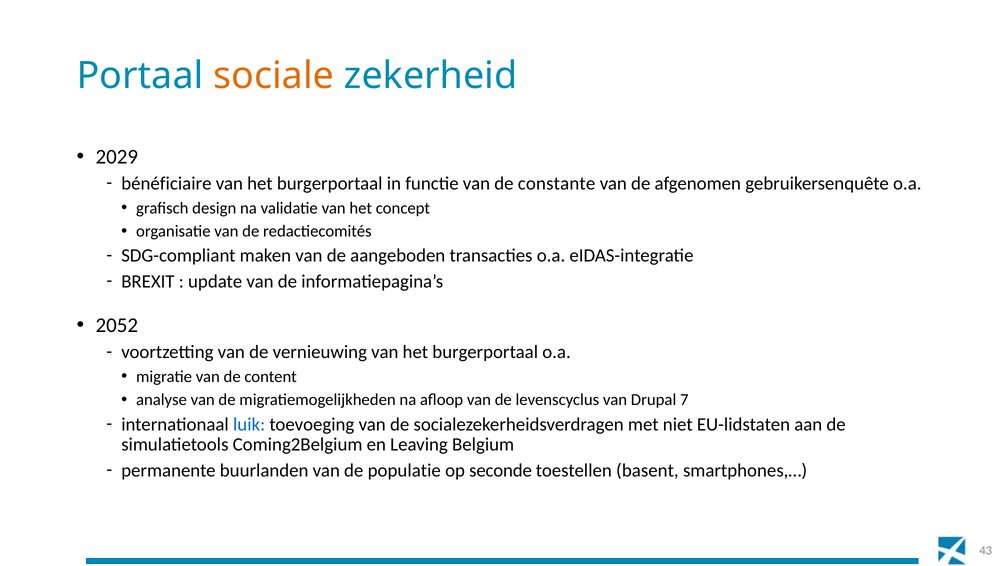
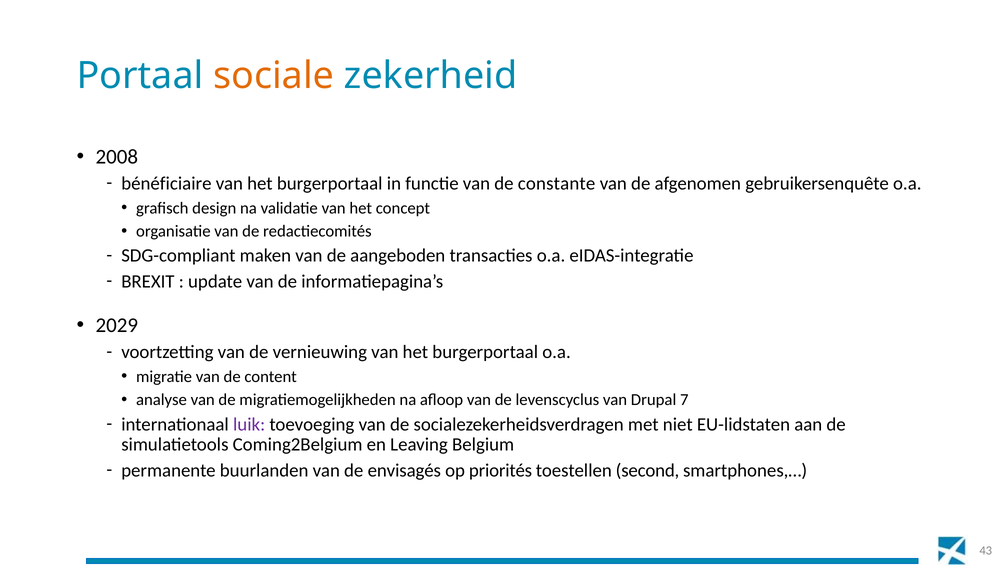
2029: 2029 -> 2008
2052: 2052 -> 2029
luik colour: blue -> purple
populatie: populatie -> envisagés
seconde: seconde -> priorités
basent: basent -> second
